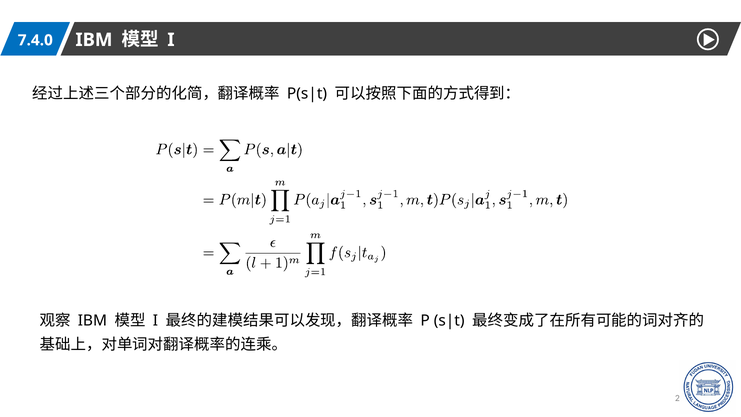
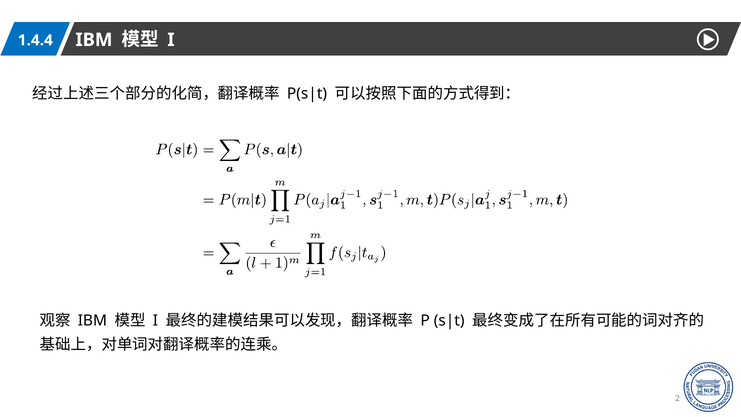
7.4.0: 7.4.0 -> 1.4.4
